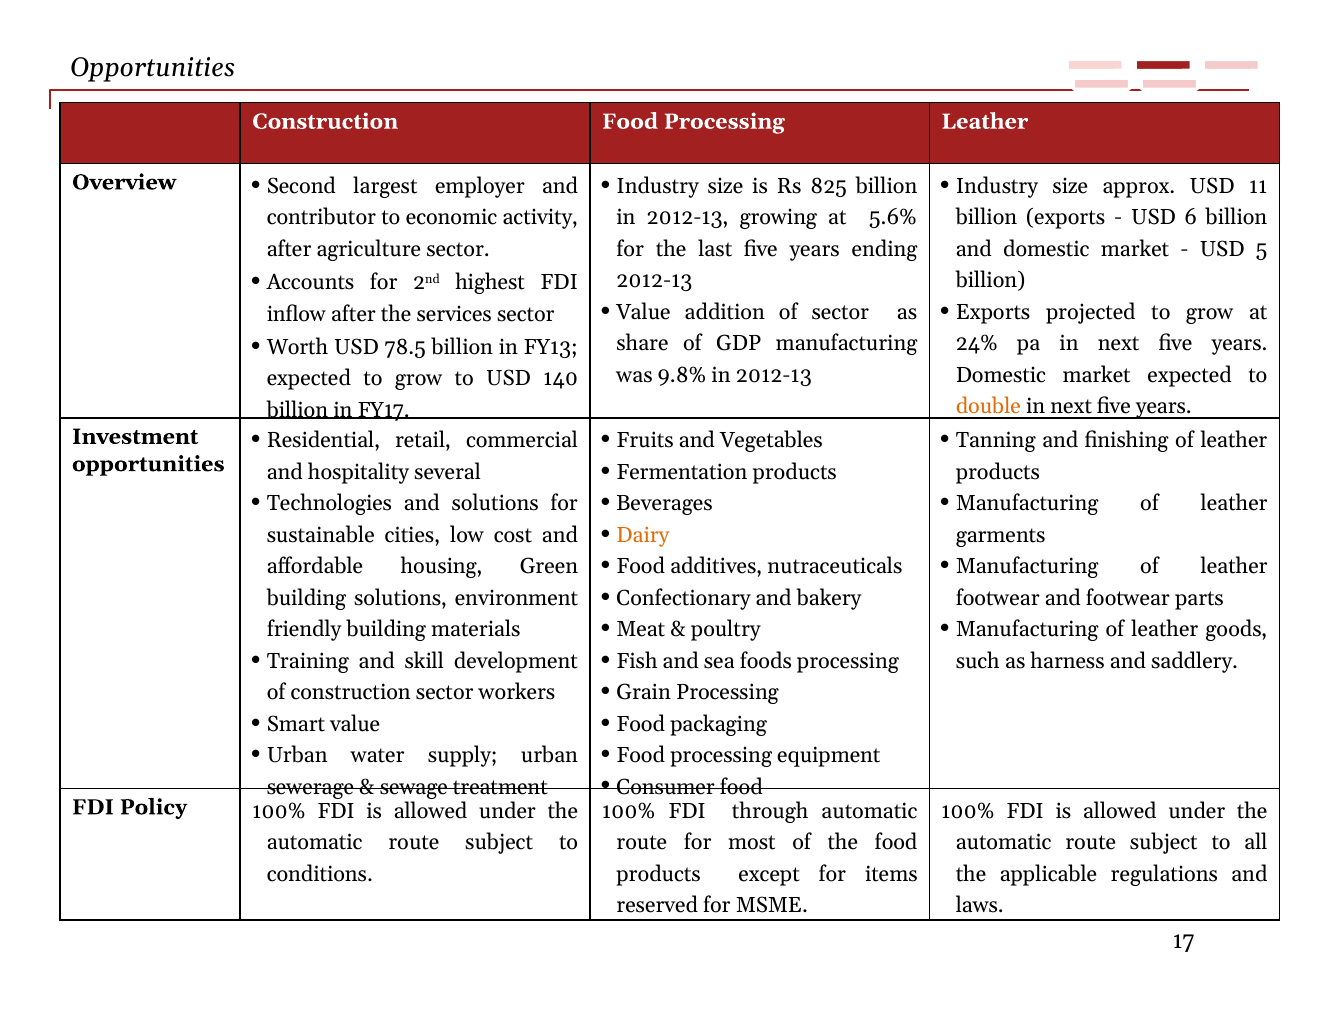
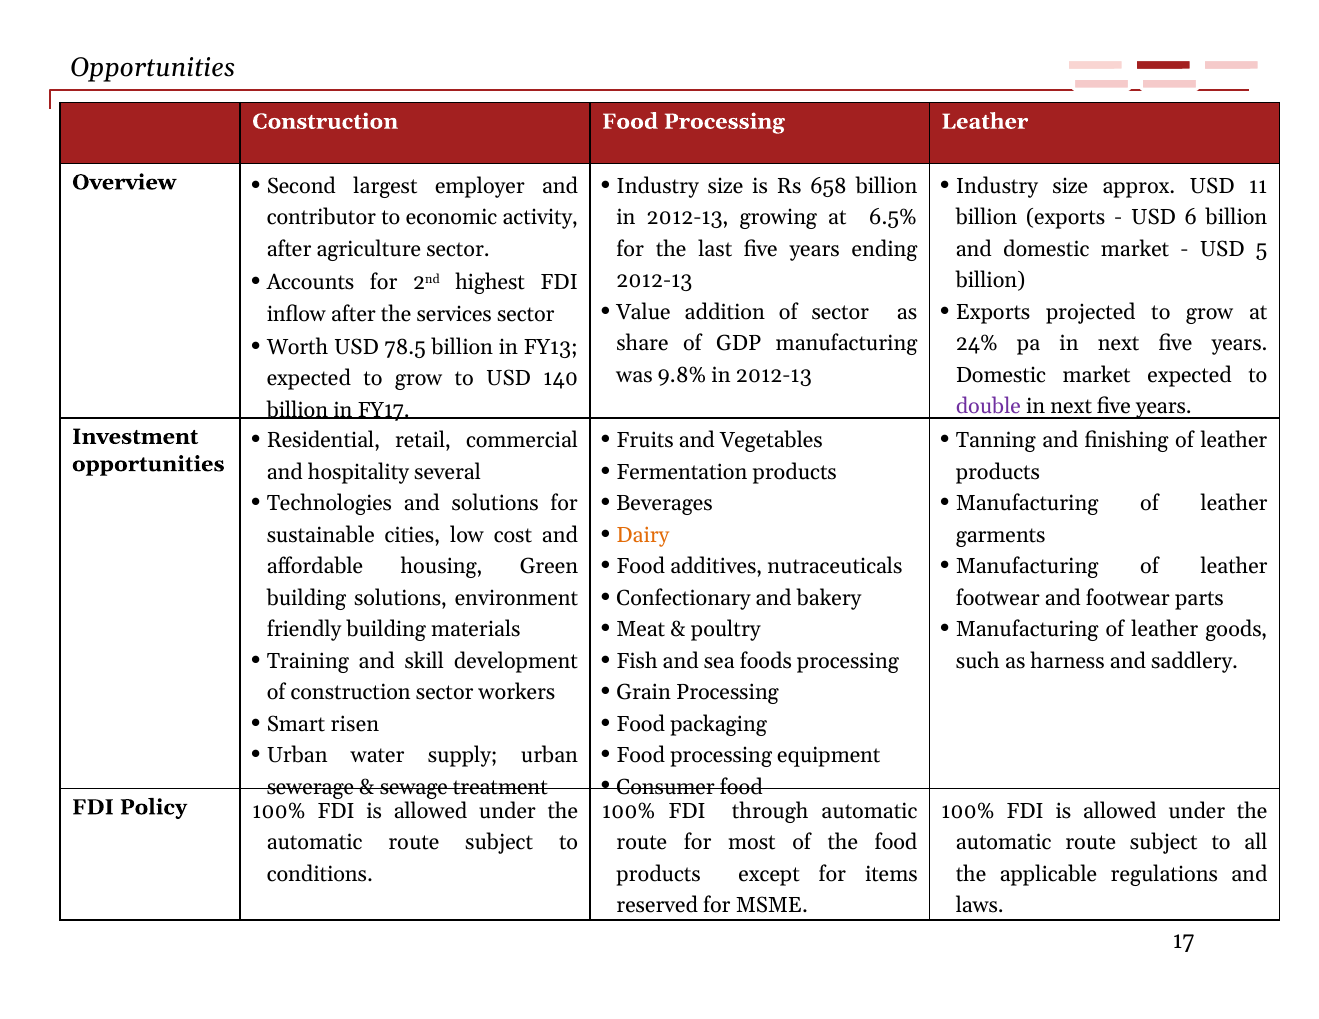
825: 825 -> 658
5.6%: 5.6% -> 6.5%
double colour: orange -> purple
Smart value: value -> risen
